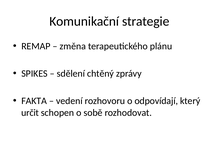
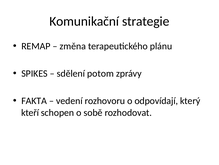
chtěný: chtěný -> potom
určit: určit -> kteří
